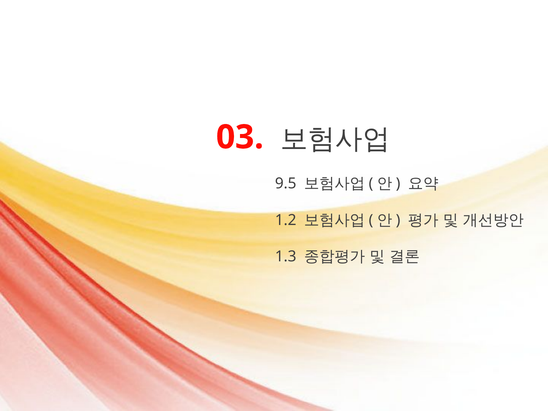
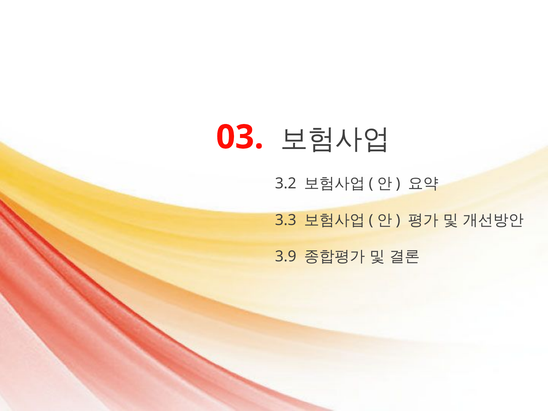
9.5: 9.5 -> 3.2
1.2: 1.2 -> 3.3
1.3: 1.3 -> 3.9
